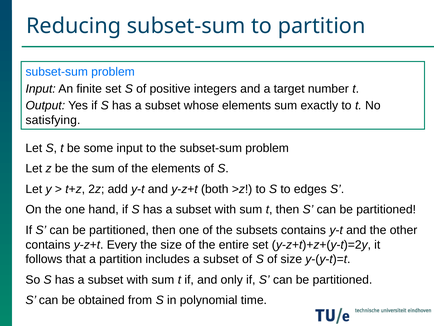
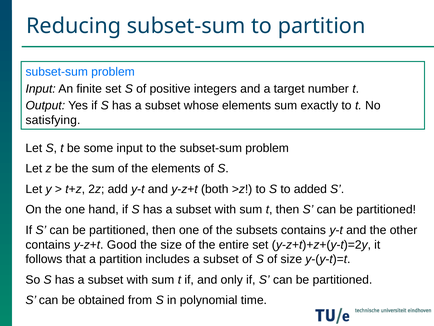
edges: edges -> added
Every: Every -> Good
